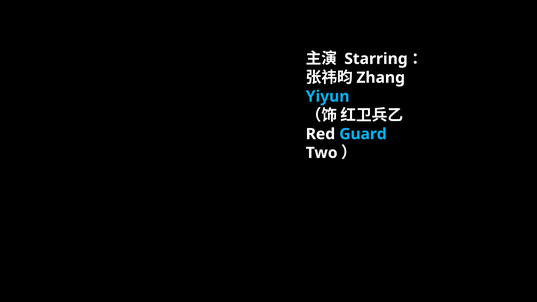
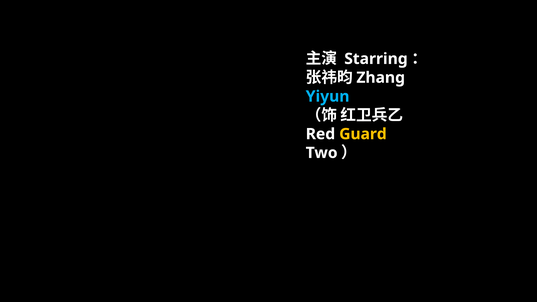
Guard colour: light blue -> yellow
